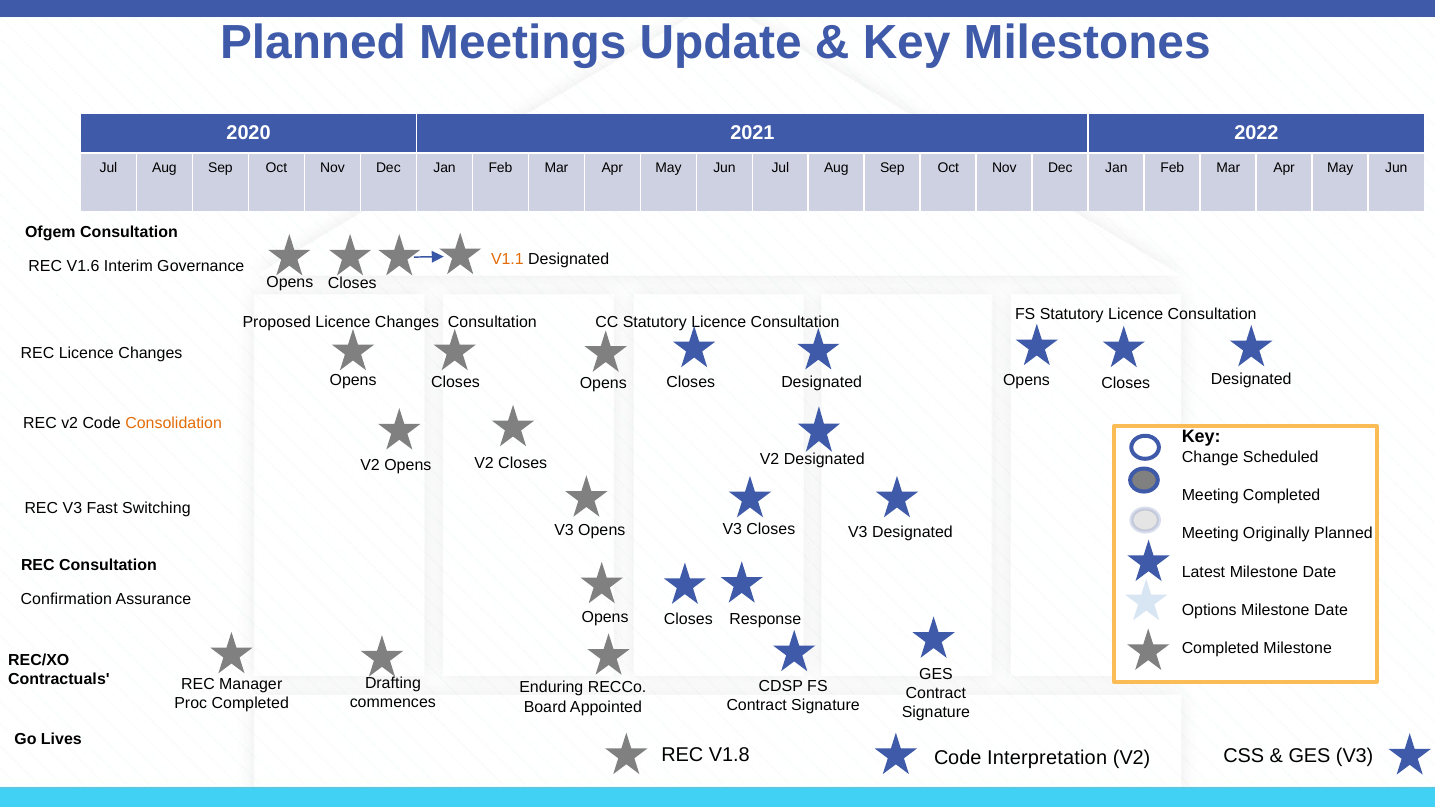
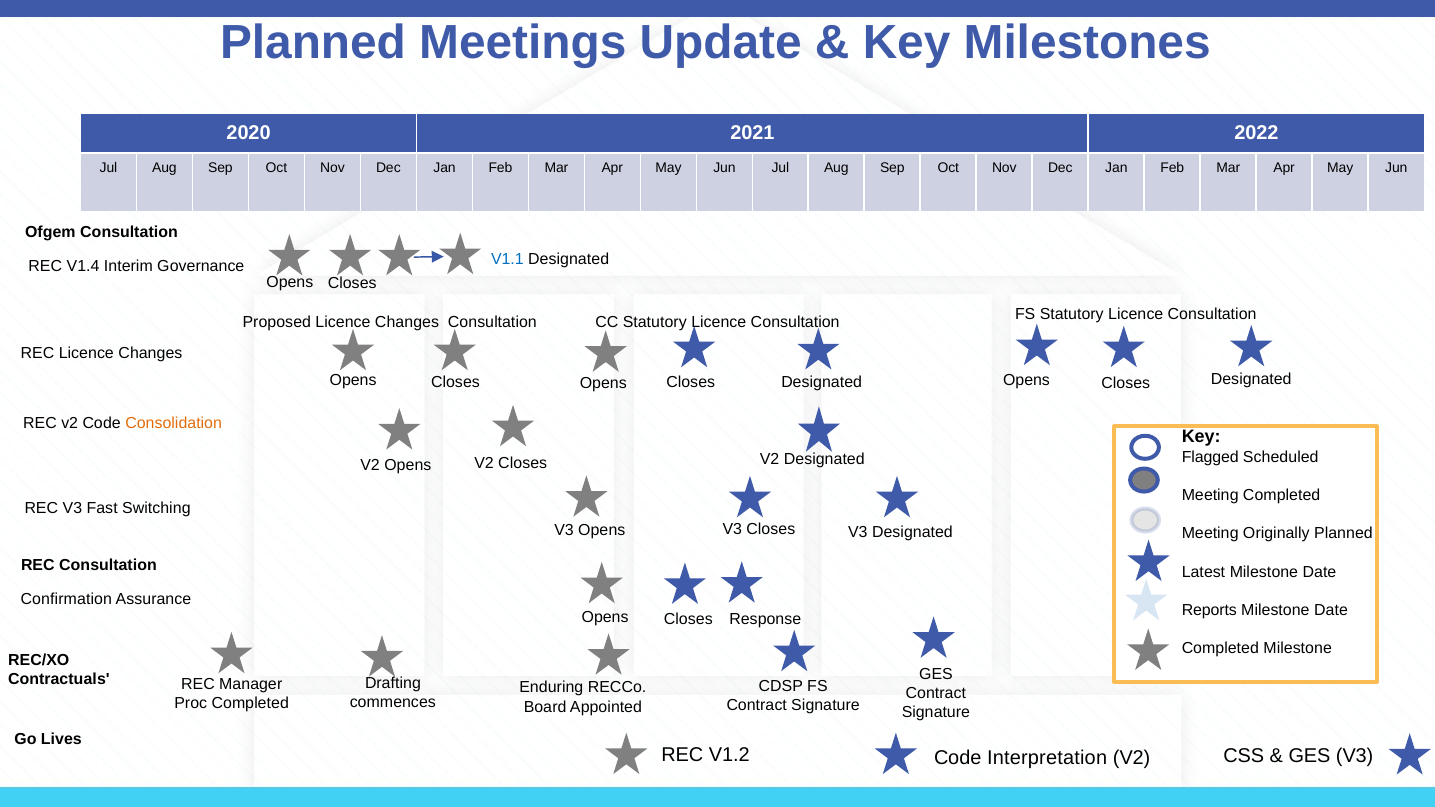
V1.1 colour: orange -> blue
V1.6: V1.6 -> V1.4
Change: Change -> Flagged
Options: Options -> Reports
V1.8: V1.8 -> V1.2
